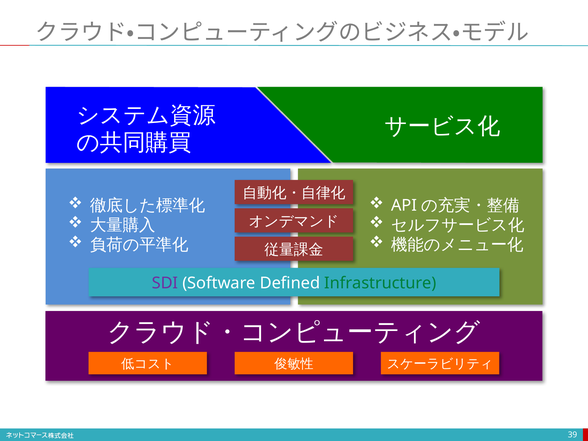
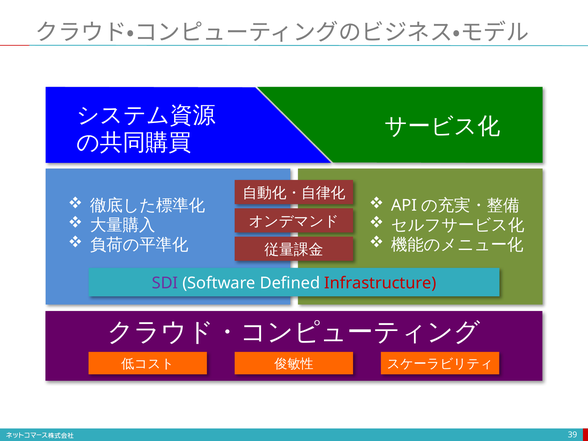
Infrastructure colour: green -> red
